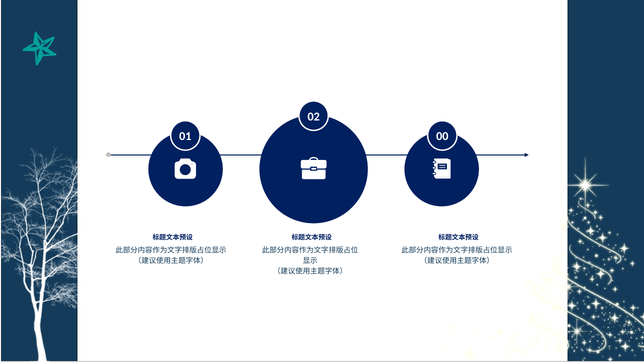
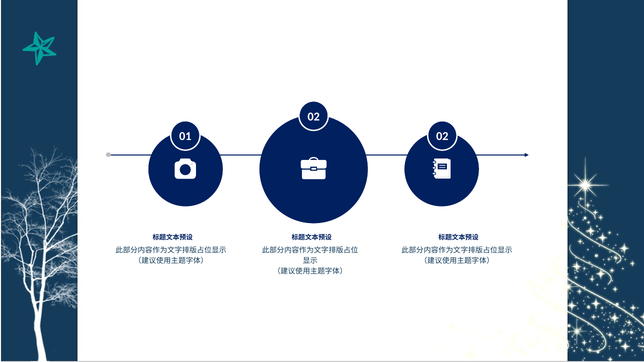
01 00: 00 -> 02
